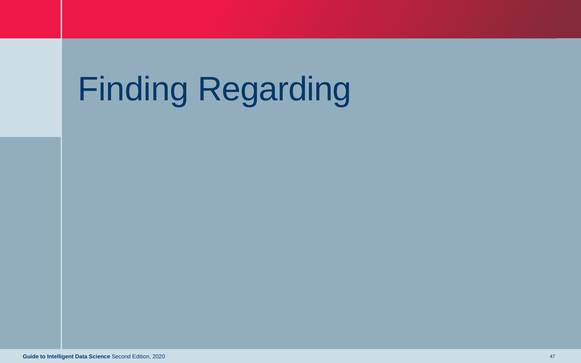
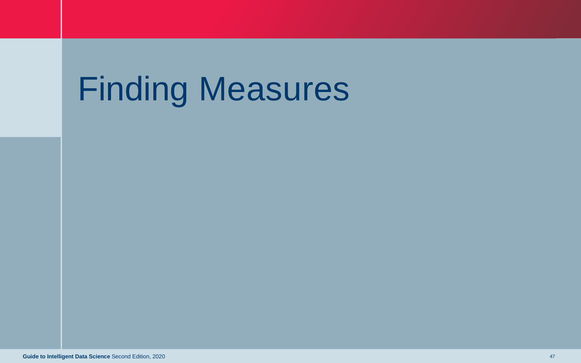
Regarding: Regarding -> Measures
